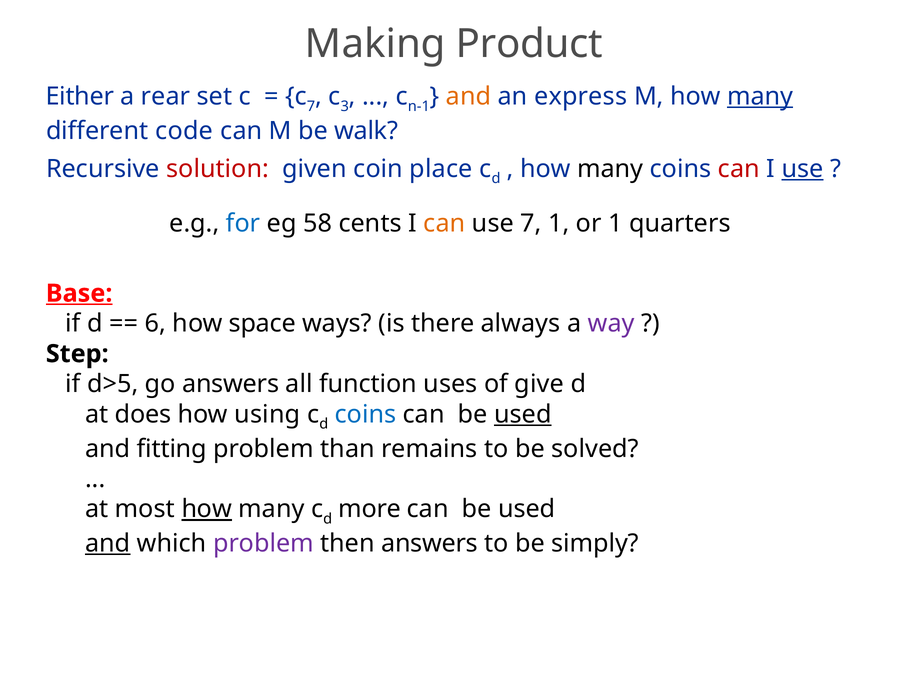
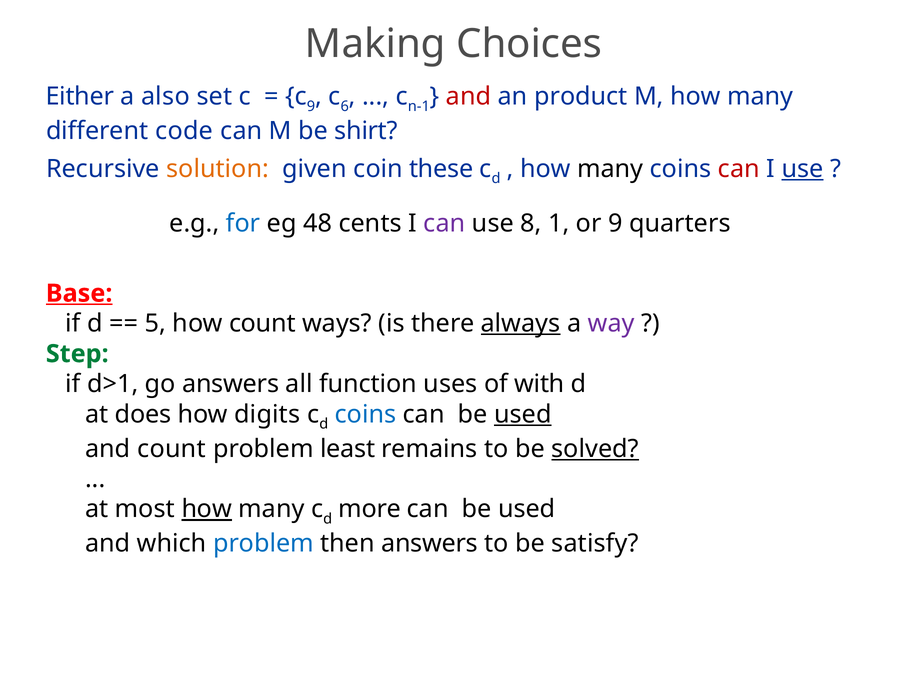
Product: Product -> Choices
rear: rear -> also
c 7: 7 -> 9
3: 3 -> 6
and at (469, 97) colour: orange -> red
express: express -> product
many at (760, 97) underline: present -> none
walk: walk -> shirt
solution colour: red -> orange
place: place -> these
58: 58 -> 48
can at (444, 224) colour: orange -> purple
use 7: 7 -> 8
or 1: 1 -> 9
6: 6 -> 5
how space: space -> count
always underline: none -> present
Step colour: black -> green
d>5: d>5 -> d>1
give: give -> with
using: using -> digits
and fitting: fitting -> count
than: than -> least
solved underline: none -> present
and at (108, 544) underline: present -> none
problem at (263, 544) colour: purple -> blue
simply: simply -> satisfy
